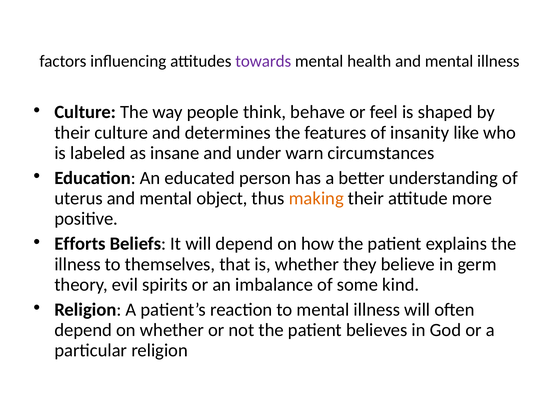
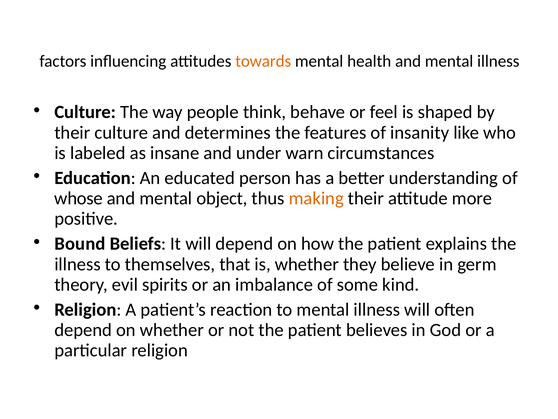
towards colour: purple -> orange
uterus: uterus -> whose
Efforts: Efforts -> Bound
